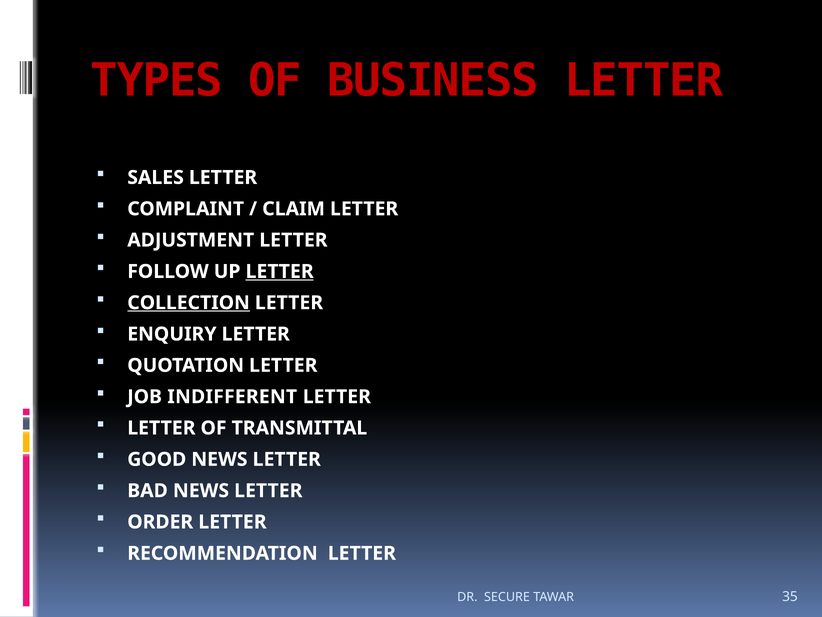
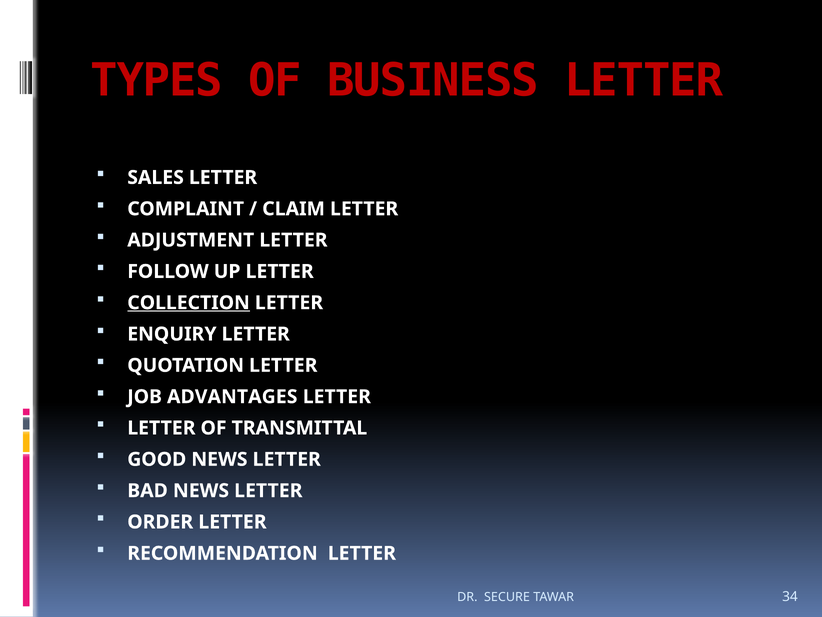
LETTER at (280, 271) underline: present -> none
INDIFFERENT: INDIFFERENT -> ADVANTAGES
35: 35 -> 34
